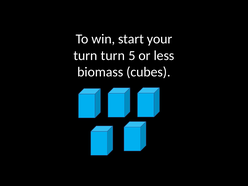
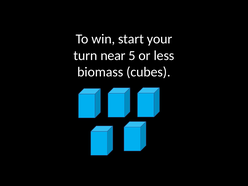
turn turn: turn -> near
